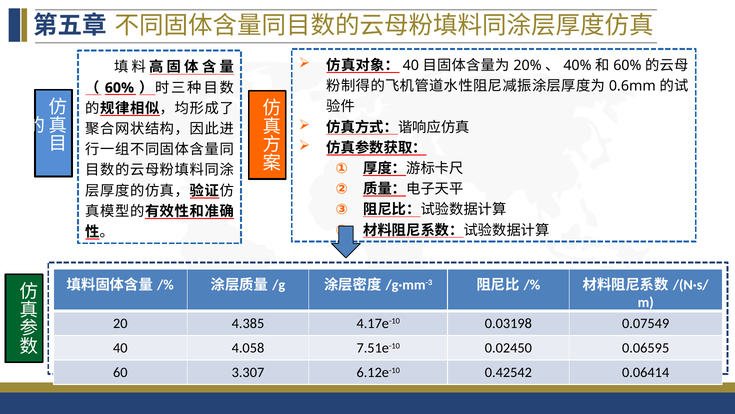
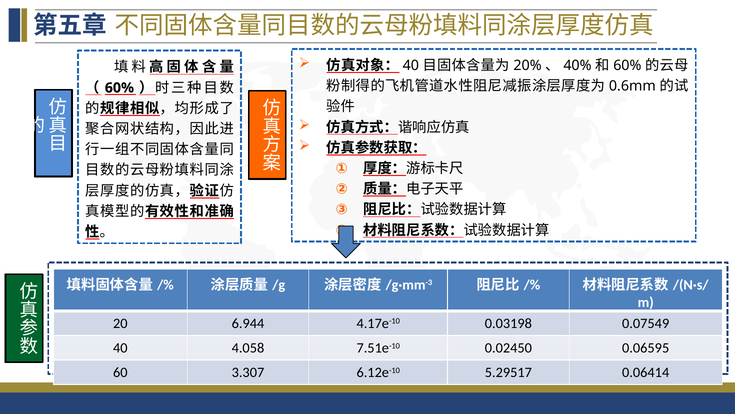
4.385: 4.385 -> 6.944
0.42542: 0.42542 -> 5.29517
